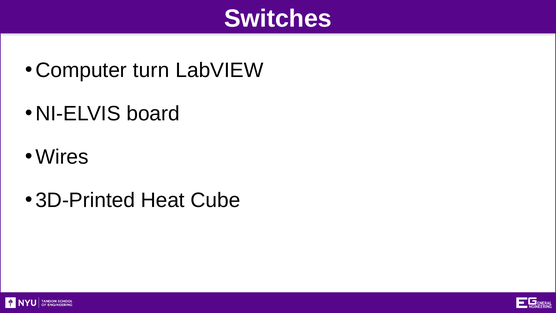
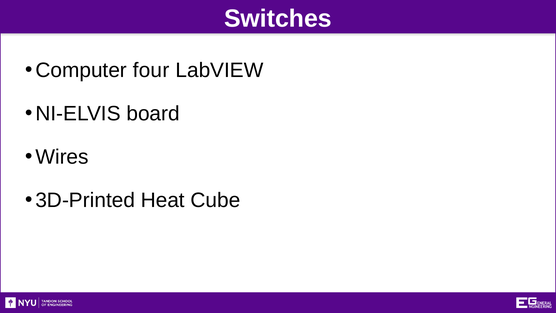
turn: turn -> four
